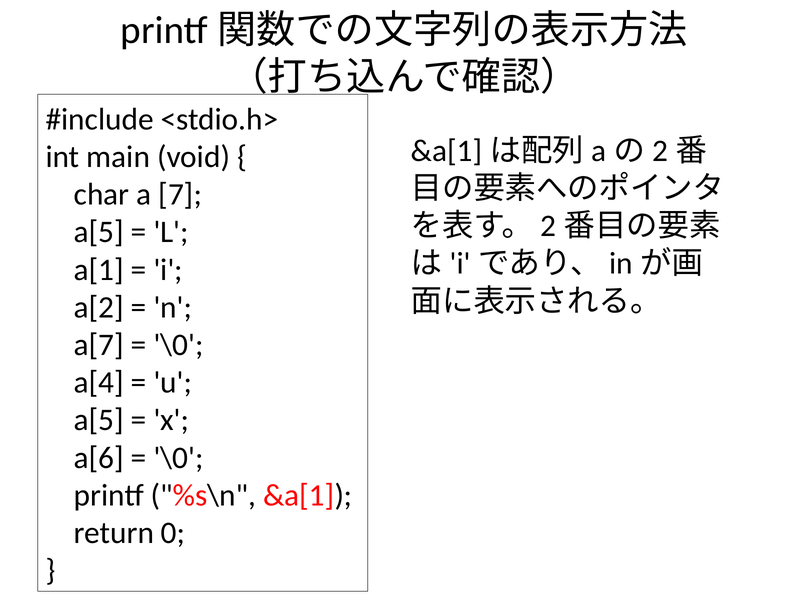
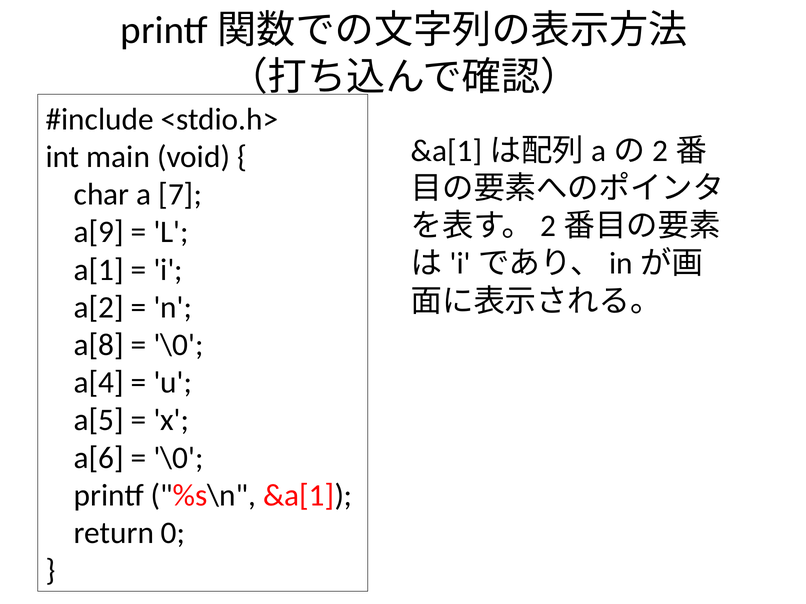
a[5 at (99, 232): a[5 -> a[9
a[7: a[7 -> a[8
